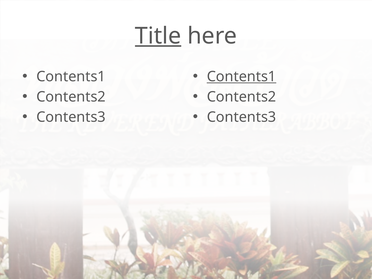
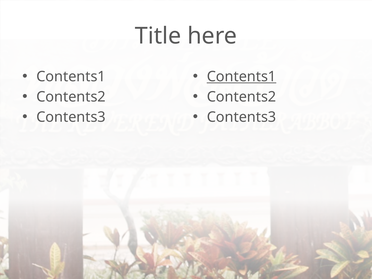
Title underline: present -> none
